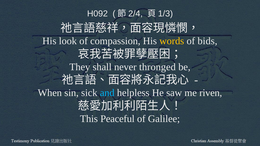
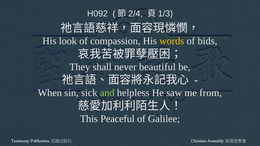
thronged: thronged -> beautiful
and colour: light blue -> light green
riven: riven -> from
